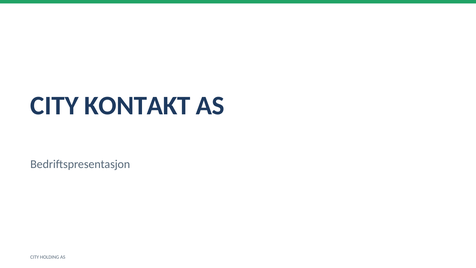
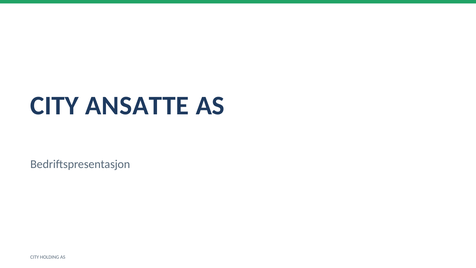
KONTAKT: KONTAKT -> ANSATTE
